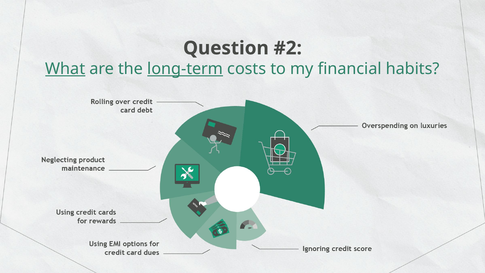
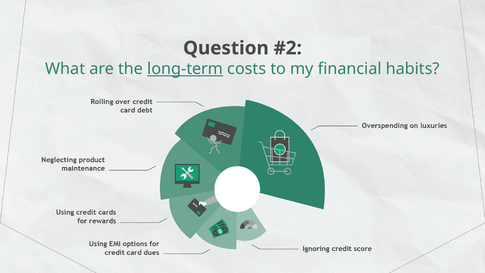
What underline: present -> none
